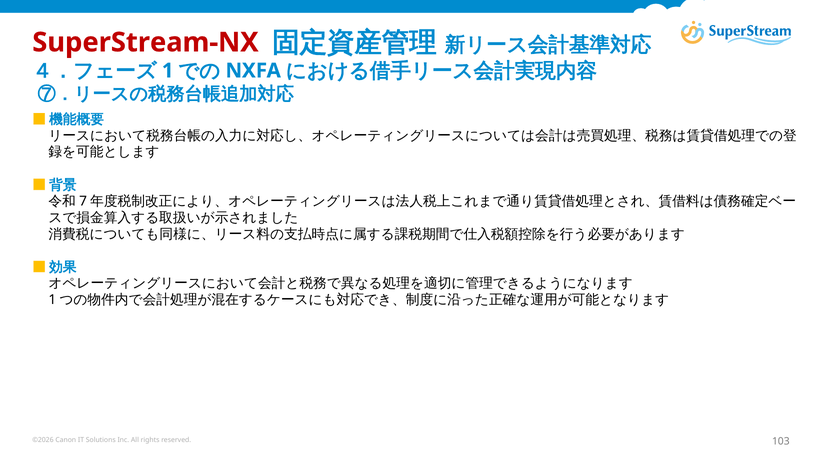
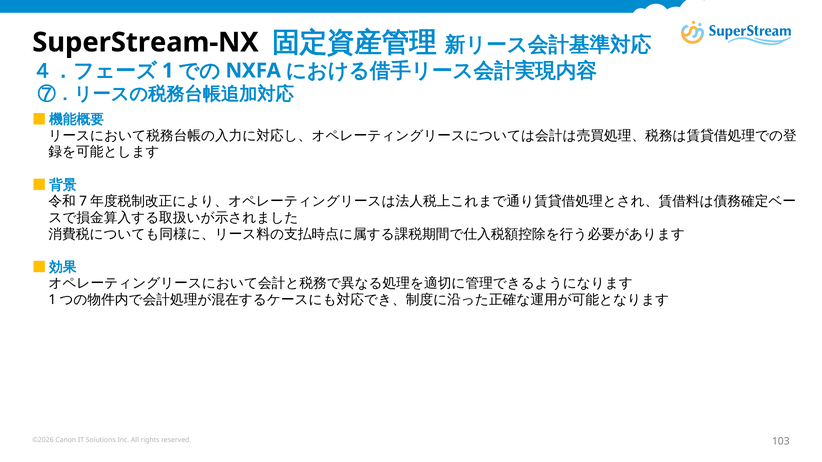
SuperStream-NX colour: red -> black
